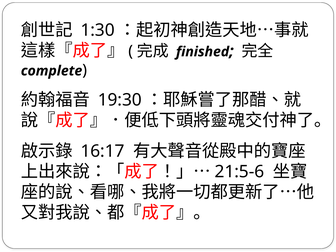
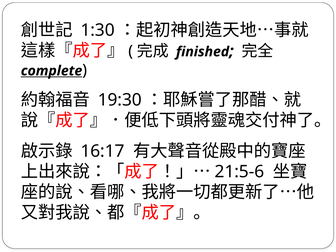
complete underline: none -> present
